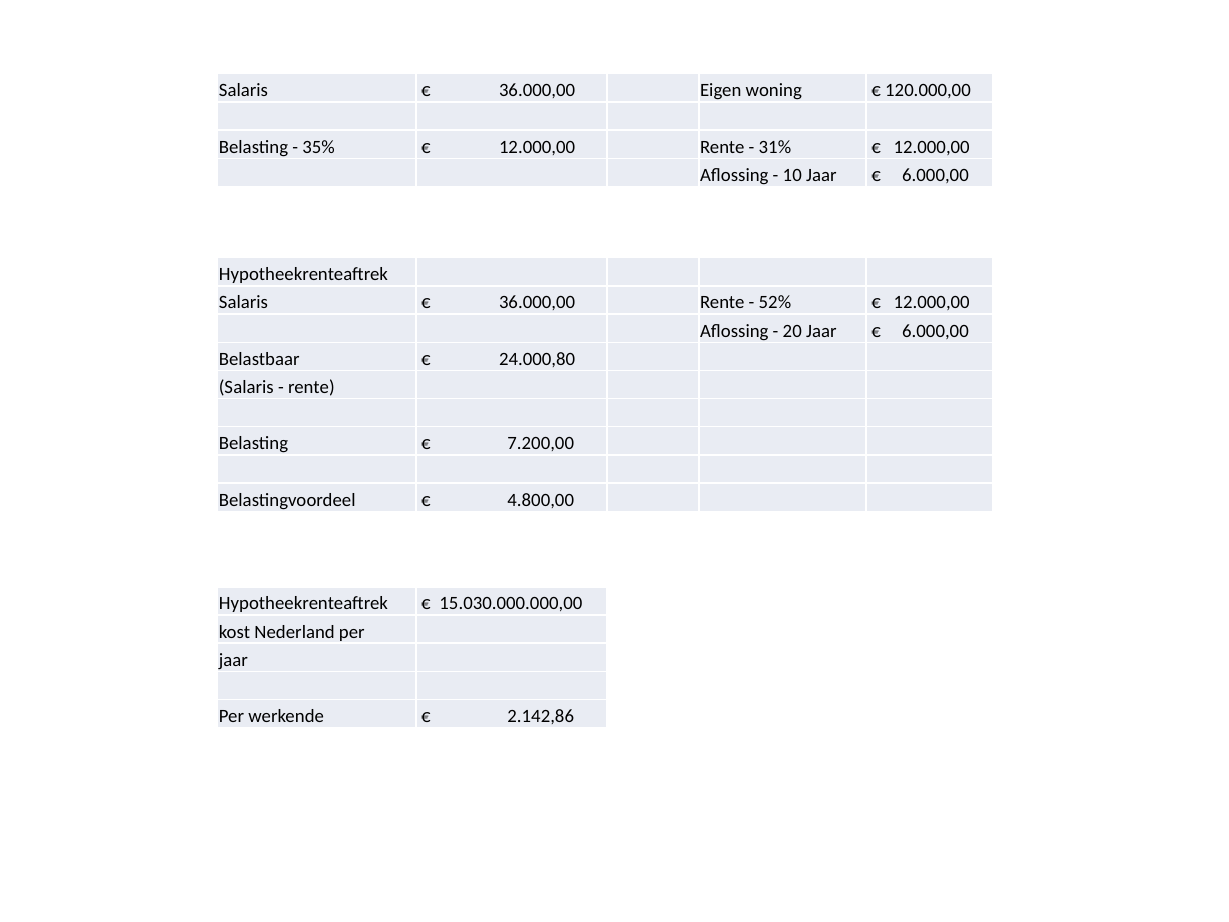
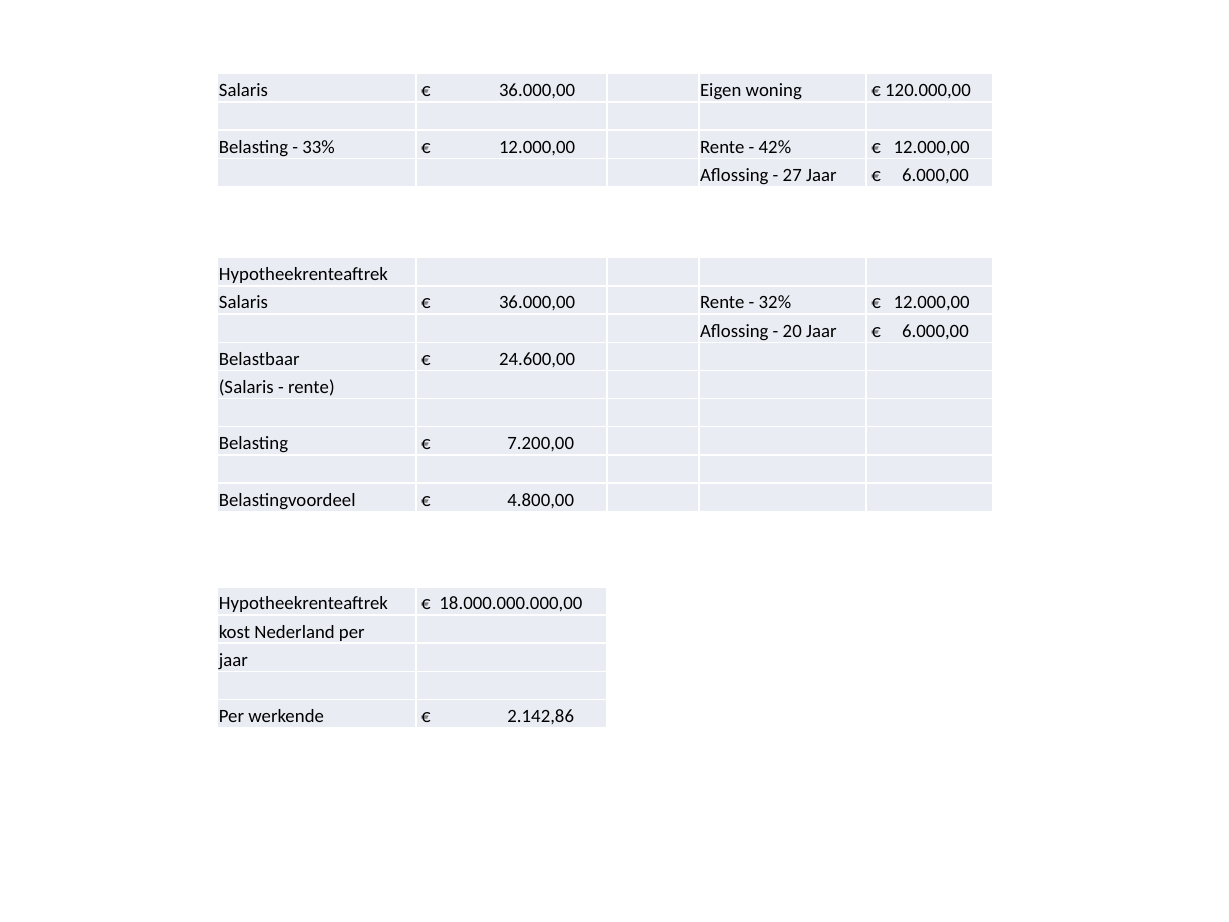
35%: 35% -> 33%
31%: 31% -> 42%
10: 10 -> 27
52%: 52% -> 32%
24.000,80: 24.000,80 -> 24.600,00
15.030.000.000,00: 15.030.000.000,00 -> 18.000.000.000,00
